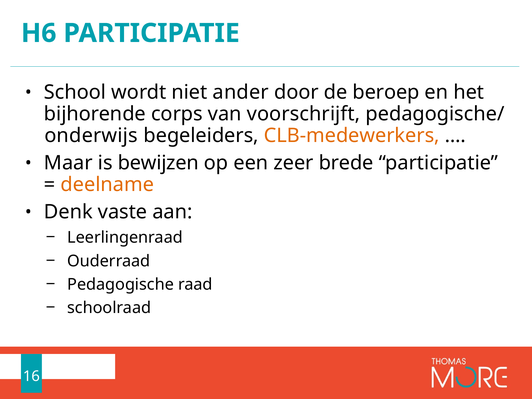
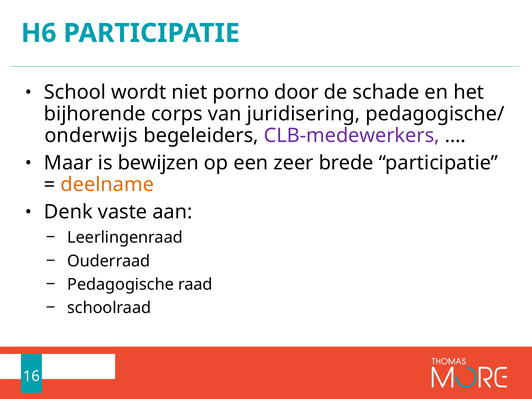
ander: ander -> porno
beroep: beroep -> schade
voorschrijft: voorschrijft -> juridisering
CLB-medewerkers colour: orange -> purple
